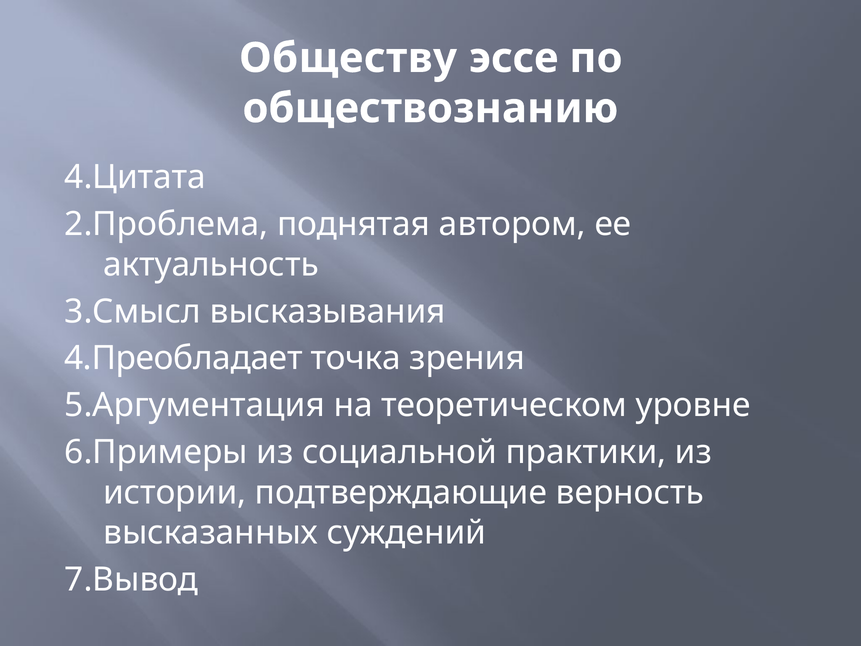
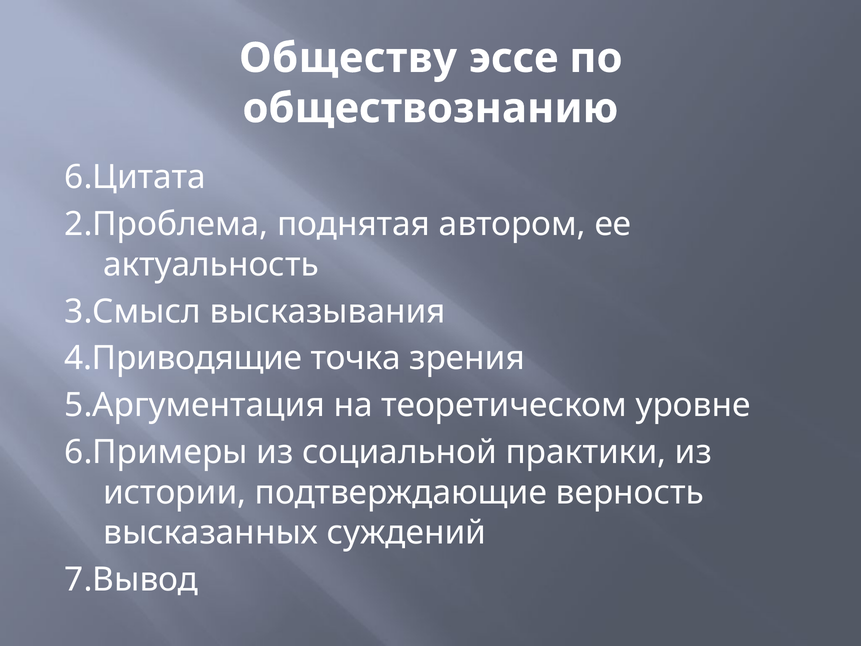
4.Цитата: 4.Цитата -> 6.Цитата
4.Преобладает: 4.Преобладает -> 4.Приводящие
